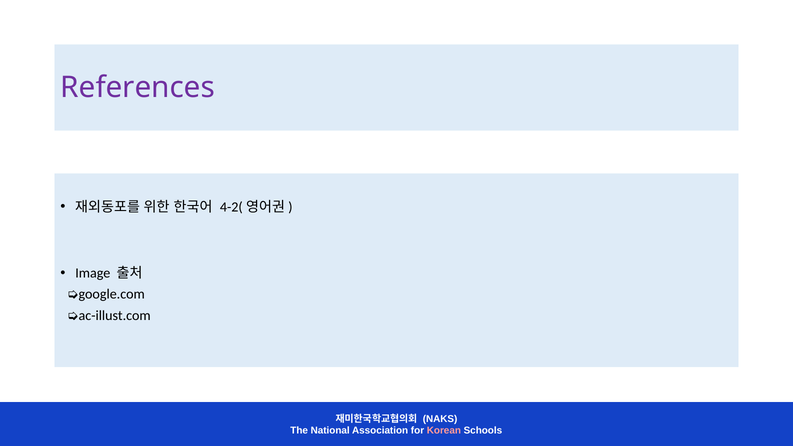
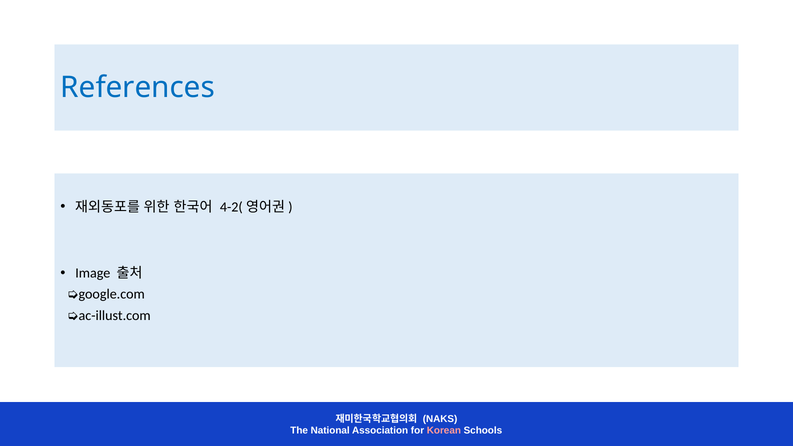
References colour: purple -> blue
